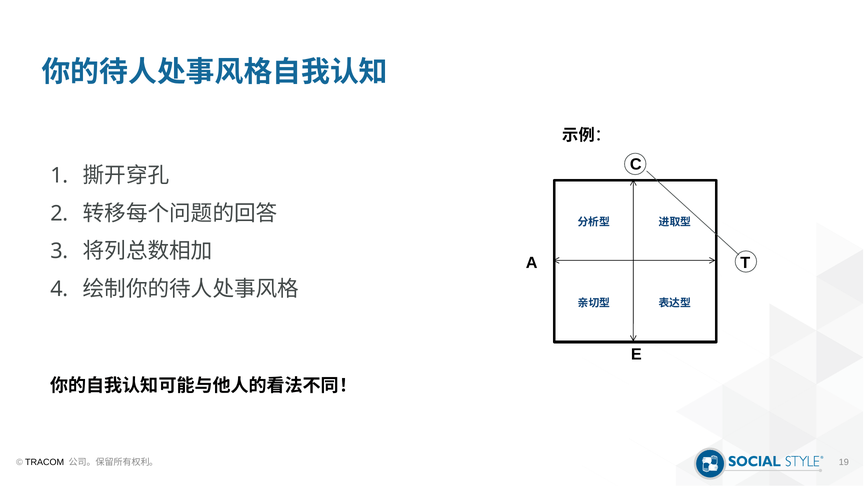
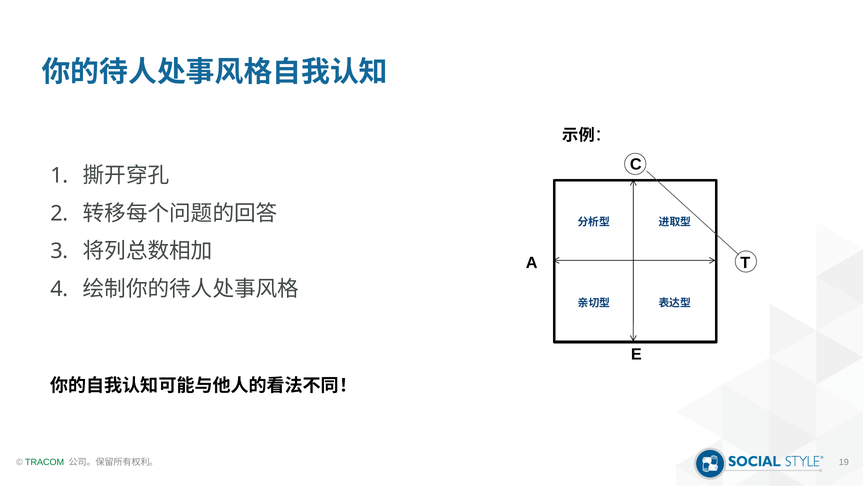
TRACOM colour: black -> green
